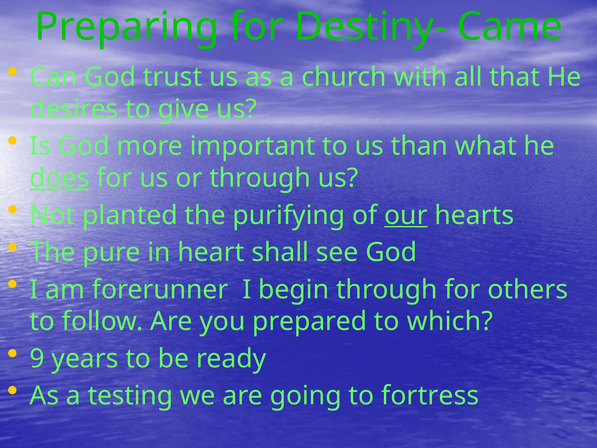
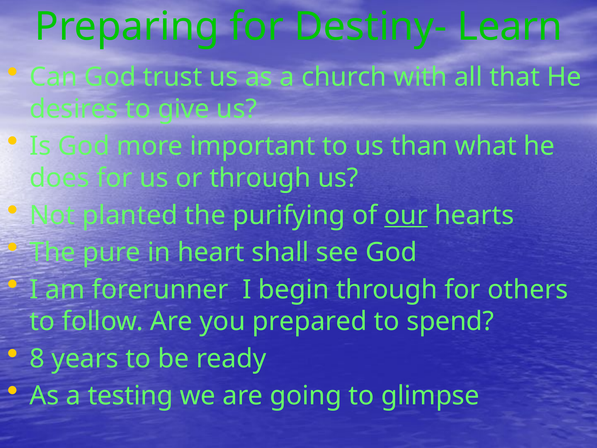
Came: Came -> Learn
does underline: present -> none
which: which -> spend
9: 9 -> 8
fortress: fortress -> glimpse
